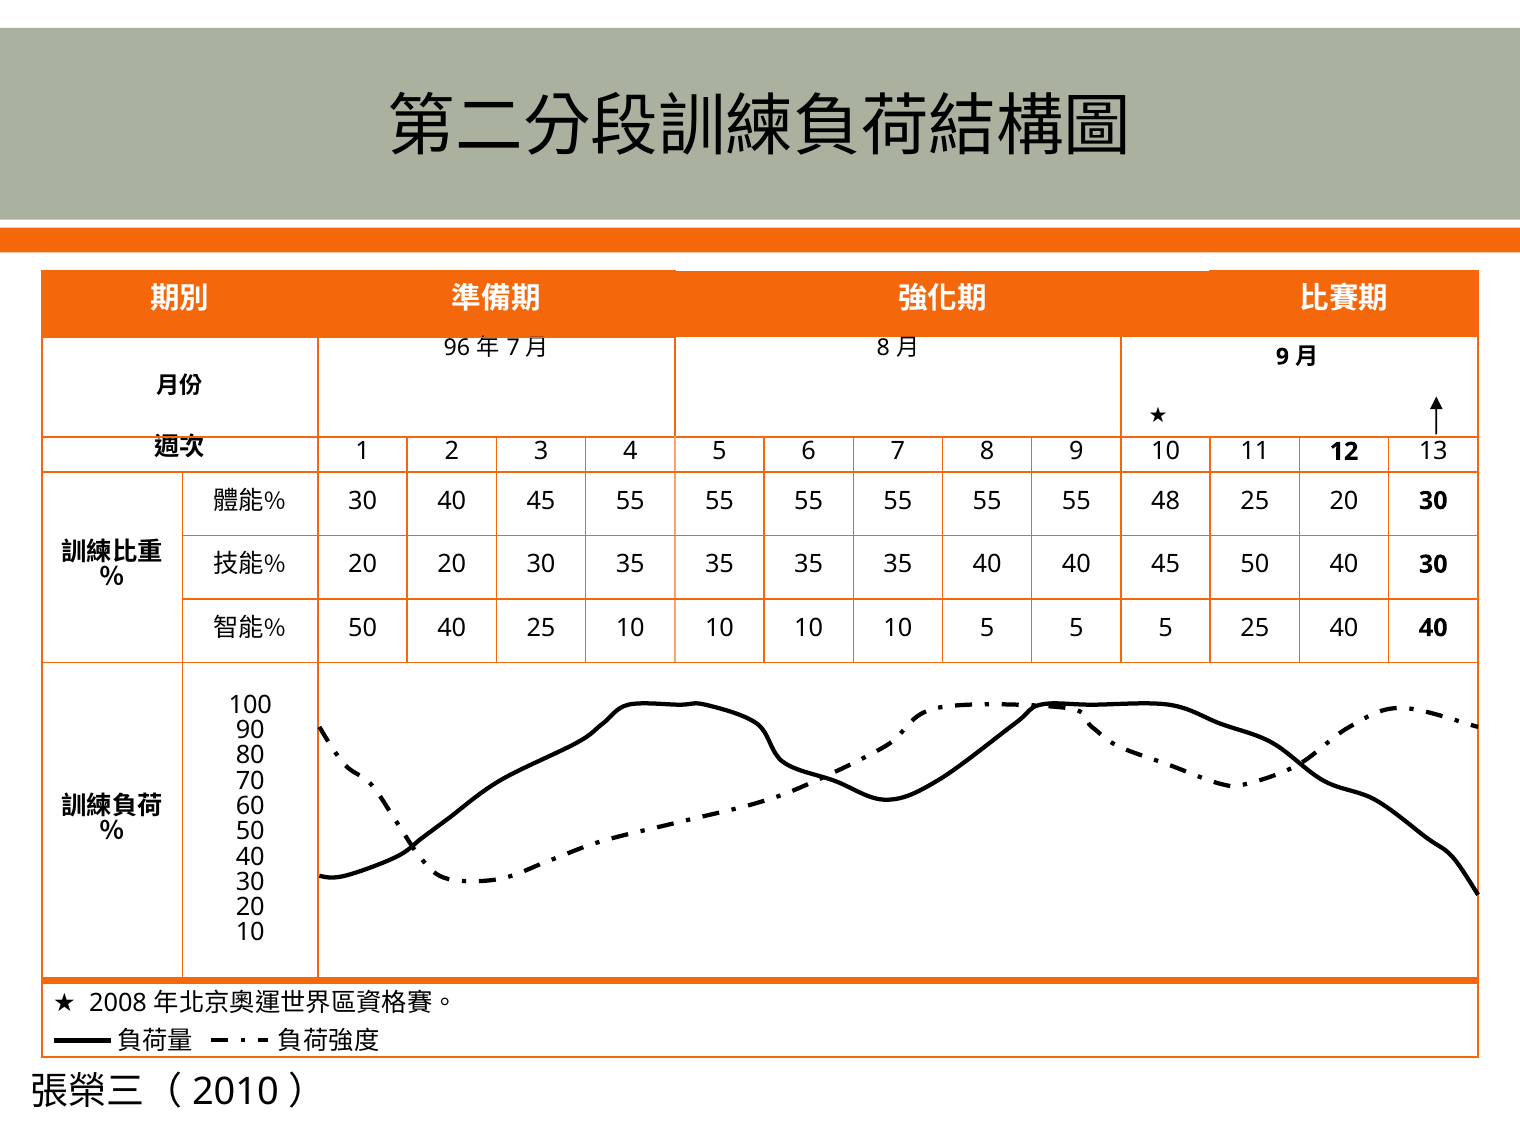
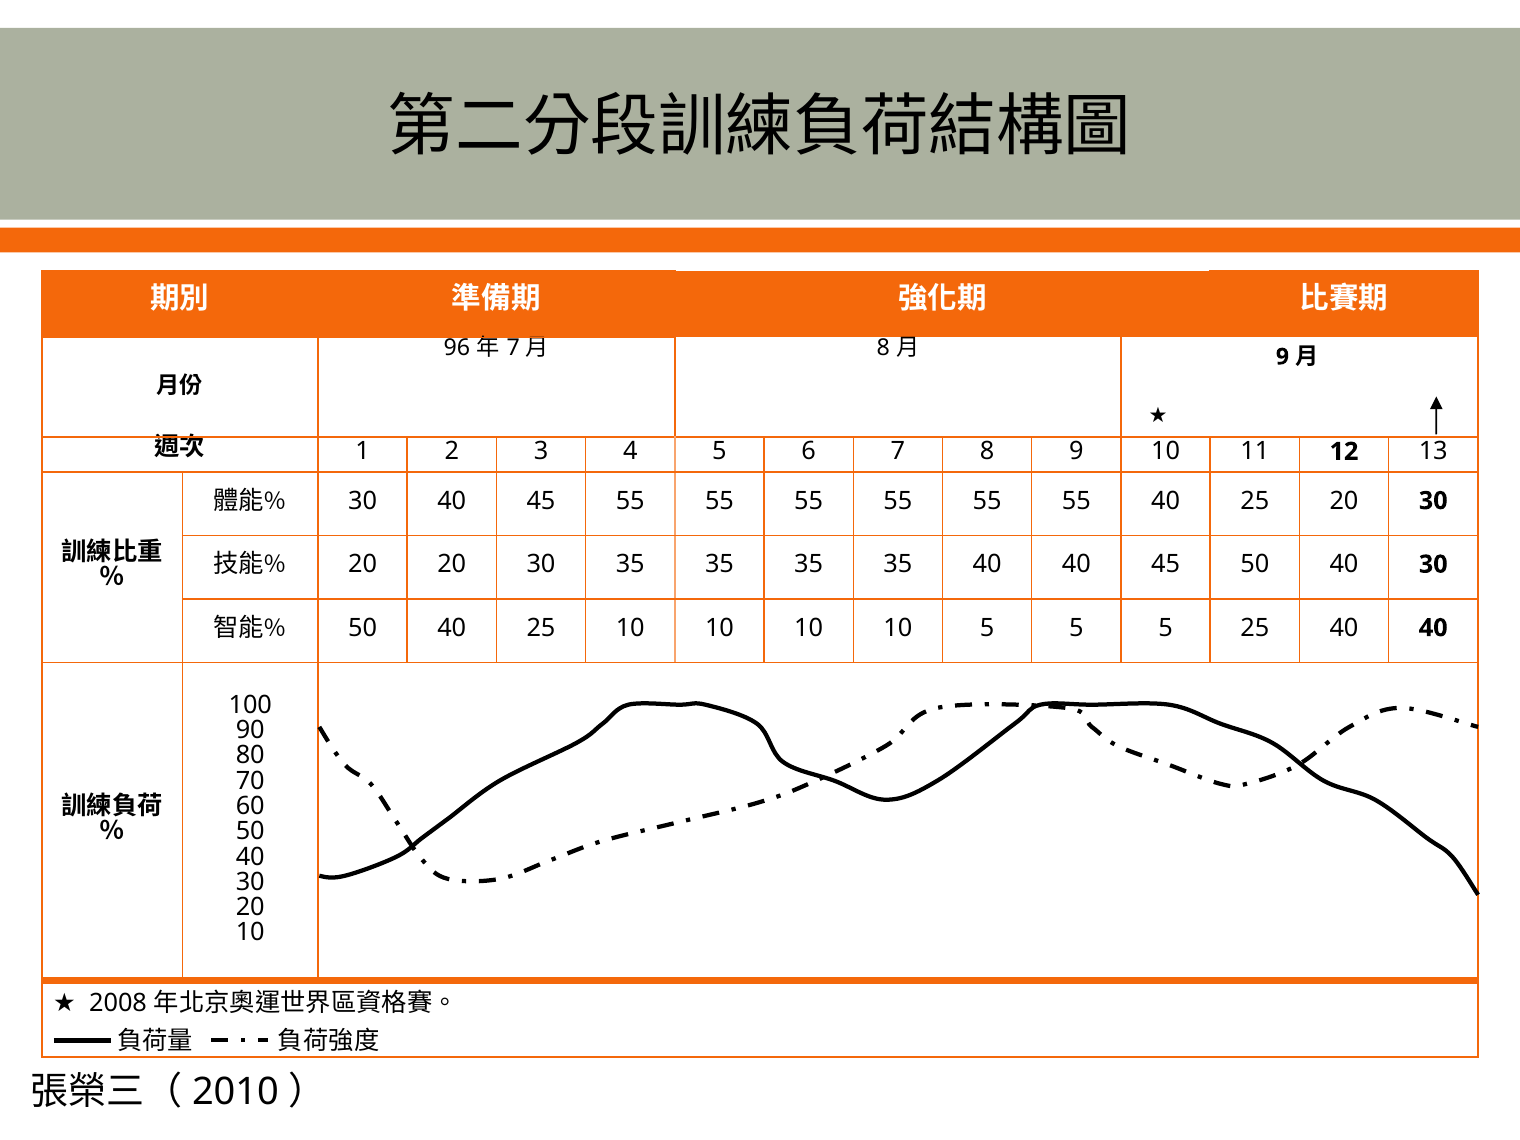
55 48: 48 -> 40
